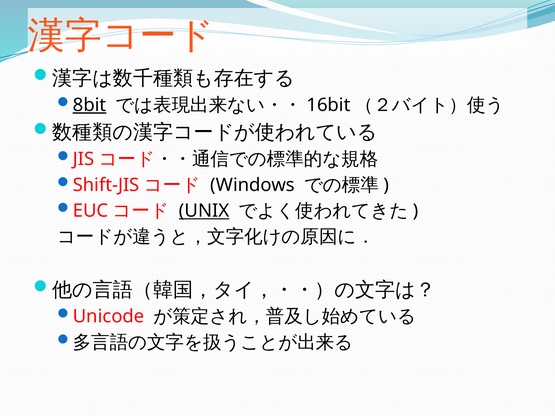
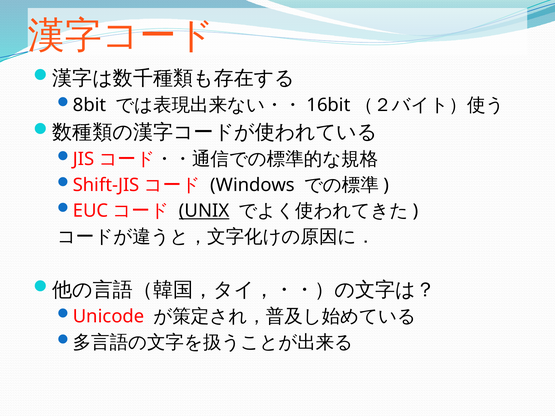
8bit underline: present -> none
